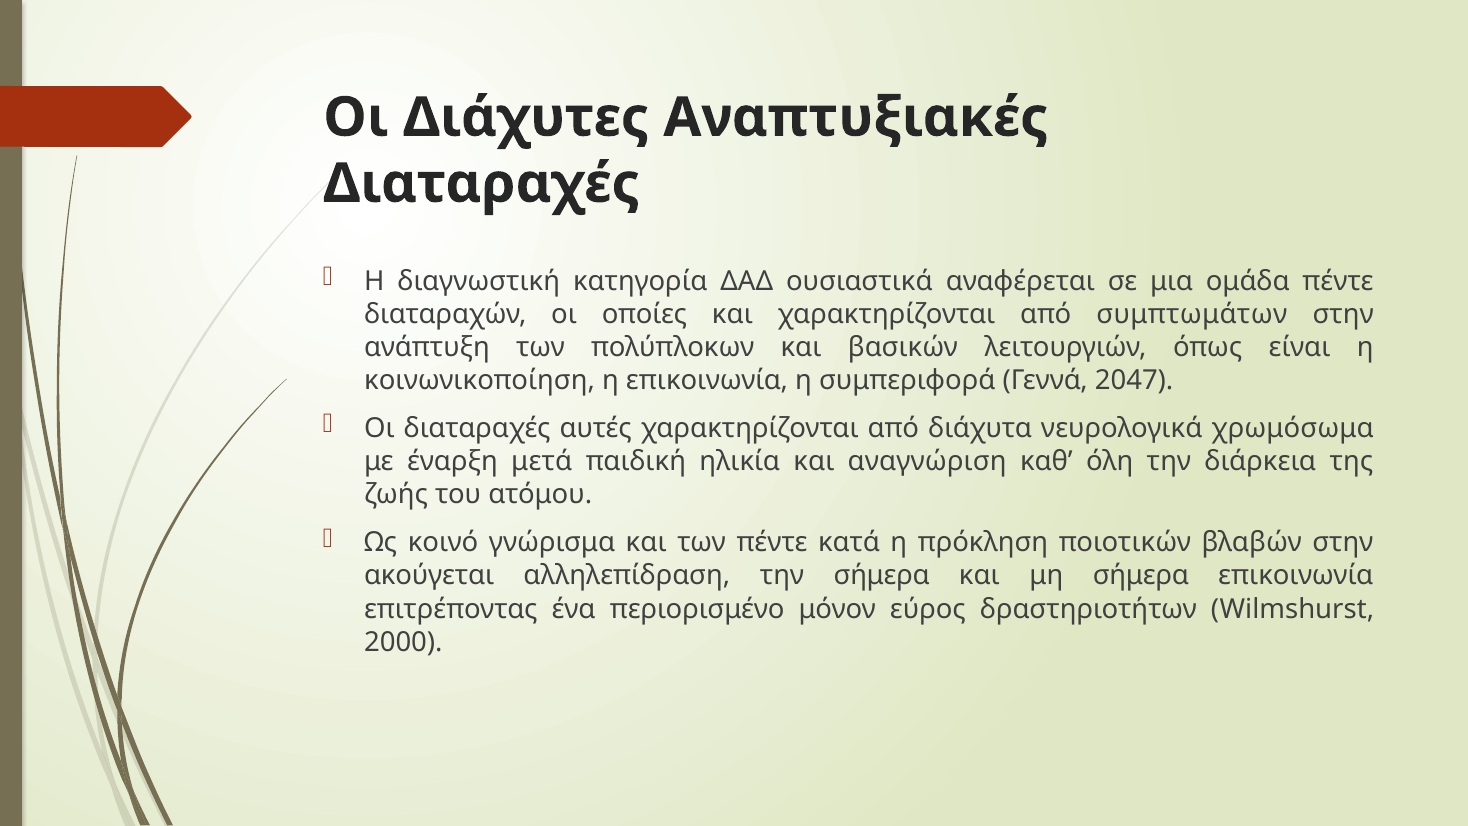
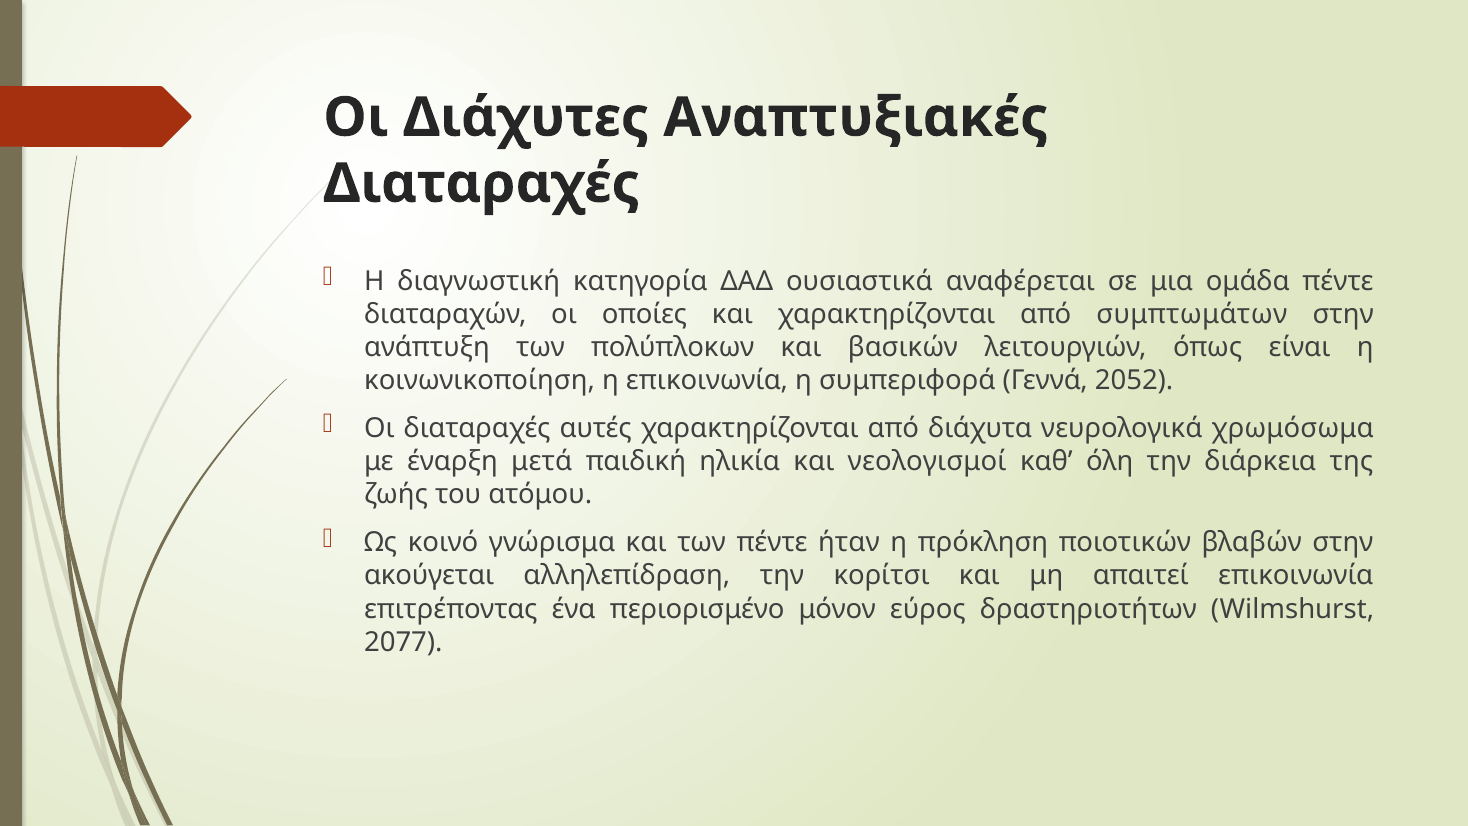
2047: 2047 -> 2052
αναγνώριση: αναγνώριση -> νεολογισμοί
κατά: κατά -> ήταν
την σήμερα: σήμερα -> κορίτσι
μη σήμερα: σήμερα -> απαιτεί
2000: 2000 -> 2077
